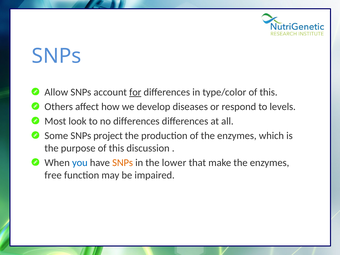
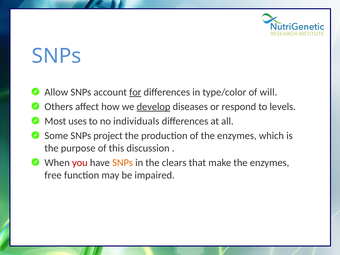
type/color of this: this -> will
develop underline: none -> present
look: look -> uses
no differences: differences -> individuals
you colour: blue -> red
lower: lower -> clears
